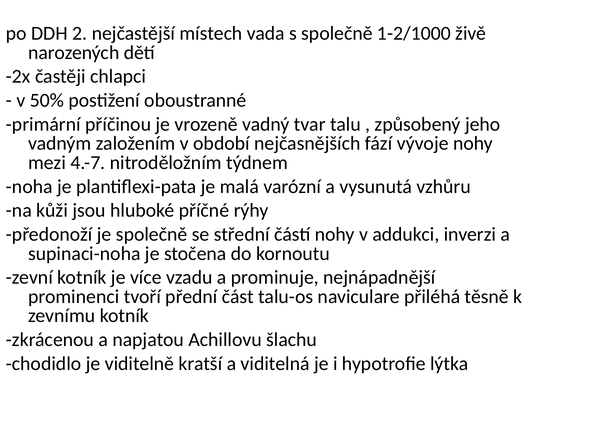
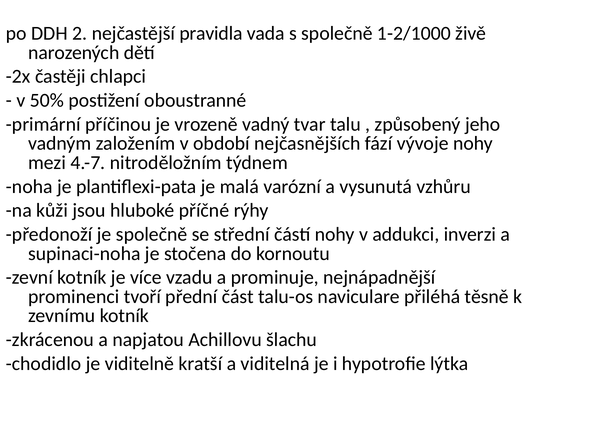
místech: místech -> pravidla
